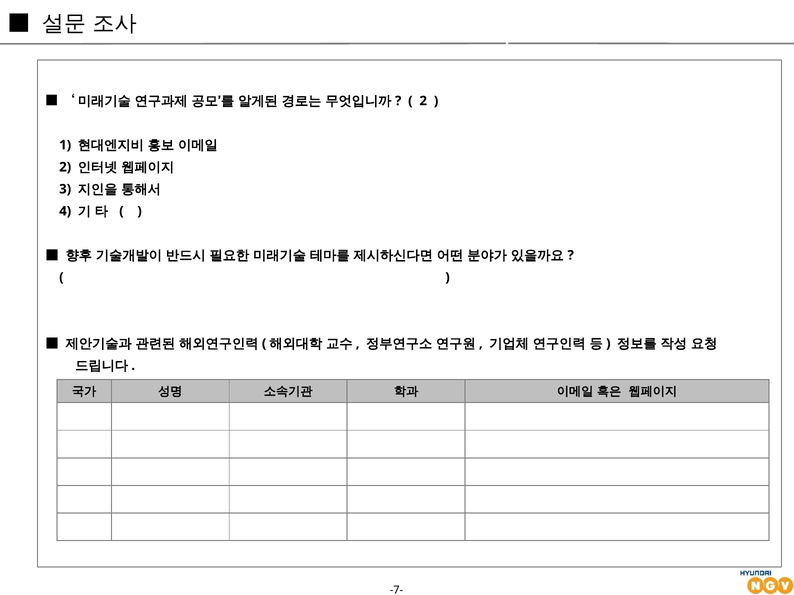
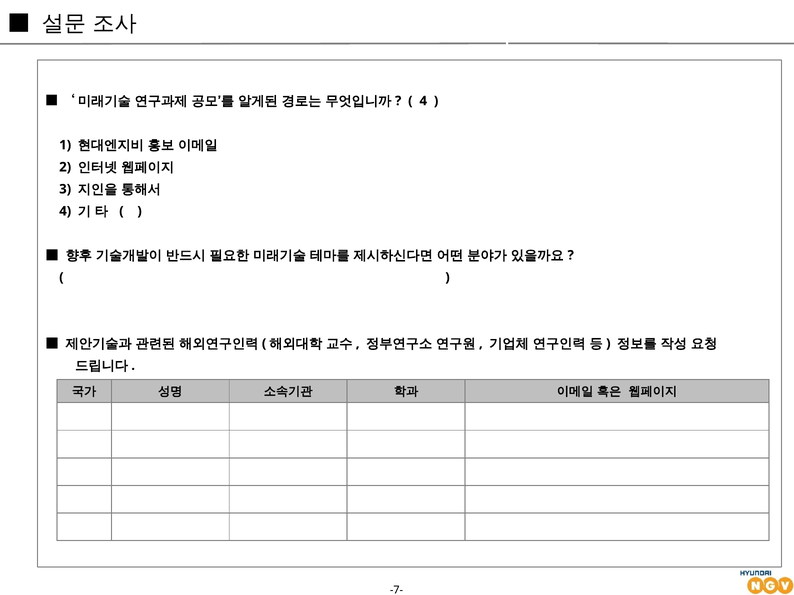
2 at (423, 101): 2 -> 4
